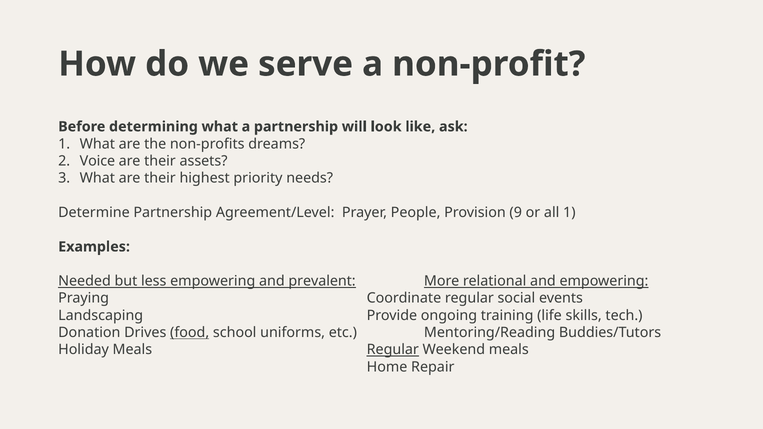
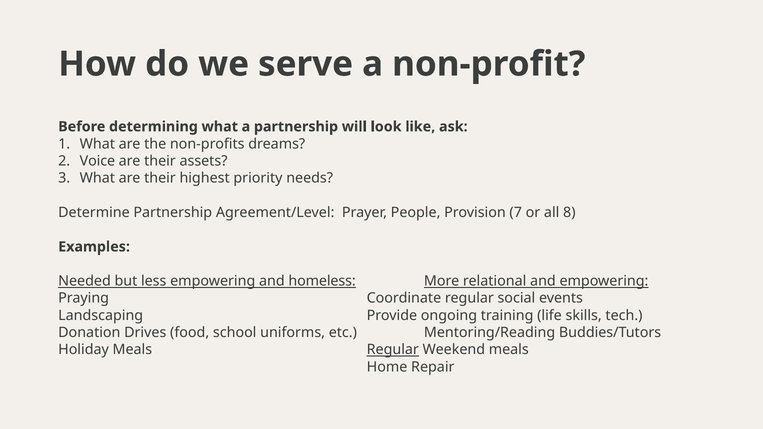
9: 9 -> 7
all 1: 1 -> 8
prevalent: prevalent -> homeless
food underline: present -> none
